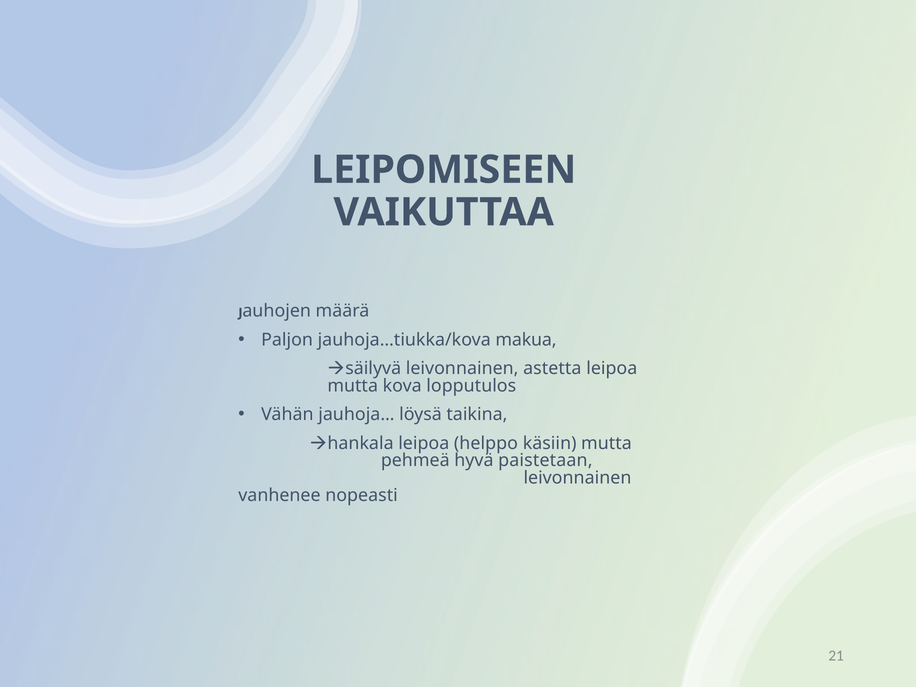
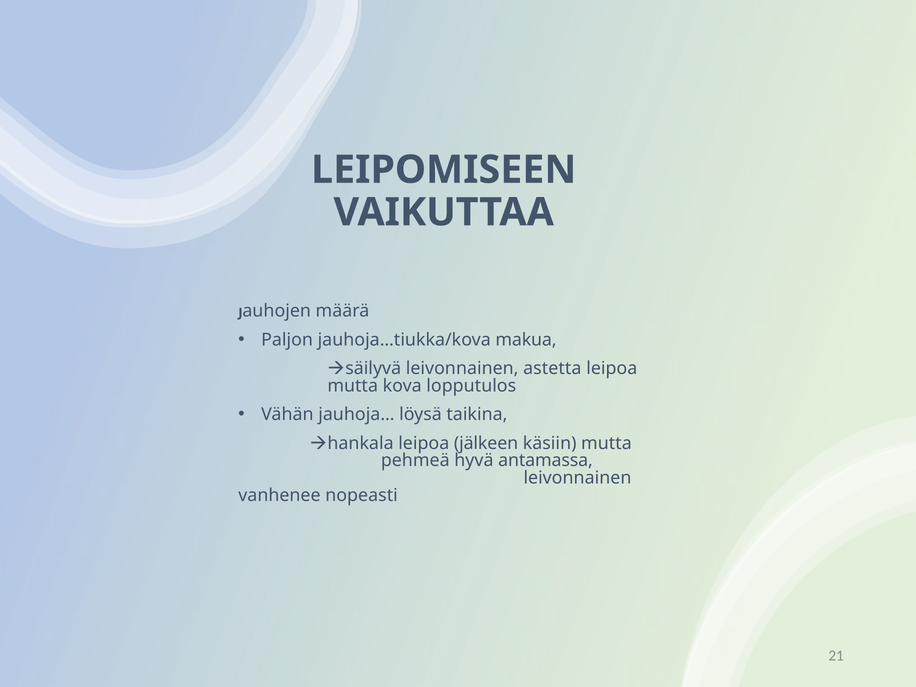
helppo: helppo -> jälkeen
paistetaan: paistetaan -> antamassa
